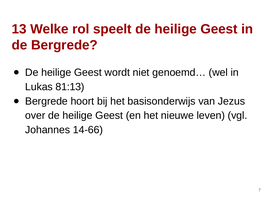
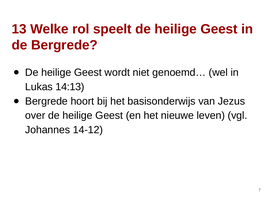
81:13: 81:13 -> 14:13
14-66: 14-66 -> 14-12
